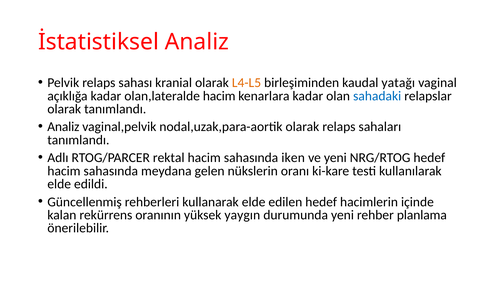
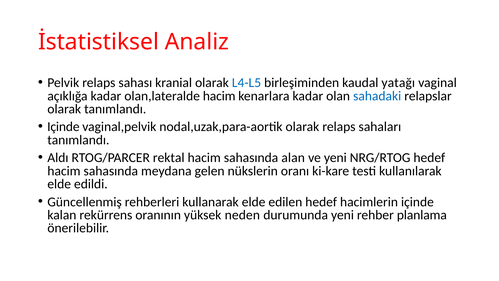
L4-L5 colour: orange -> blue
Analiz at (63, 127): Analiz -> Içinde
Adlı: Adlı -> Aldı
iken: iken -> alan
yaygın: yaygın -> neden
